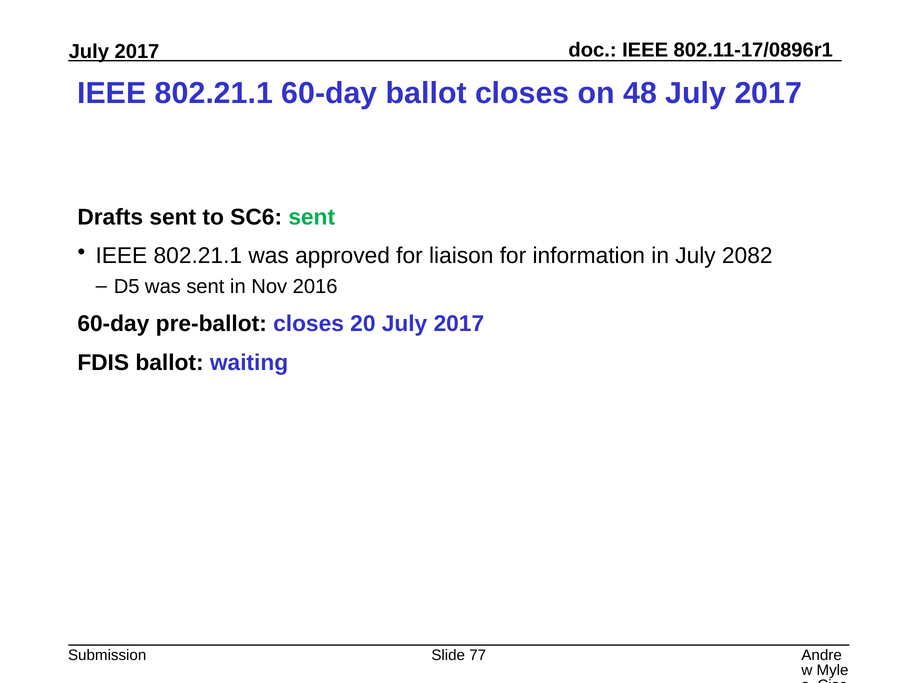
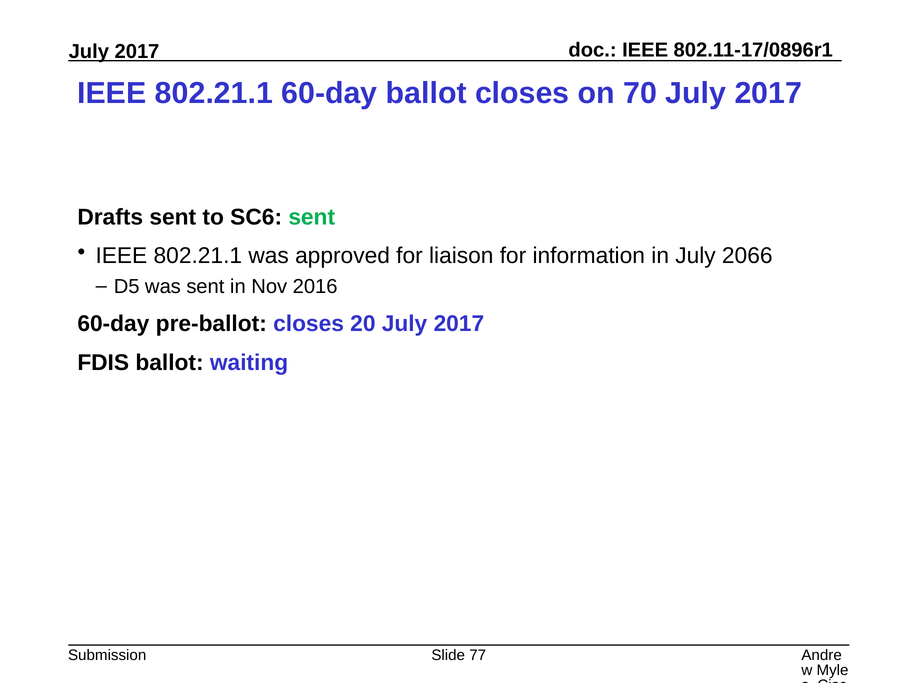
48: 48 -> 70
2082: 2082 -> 2066
